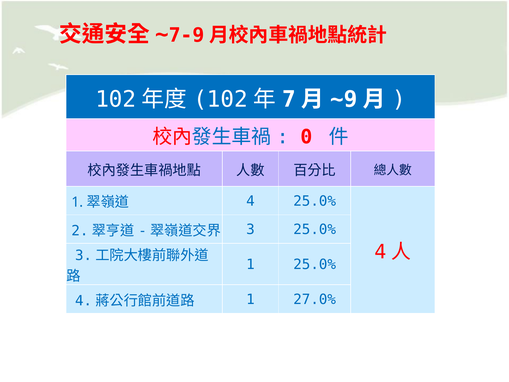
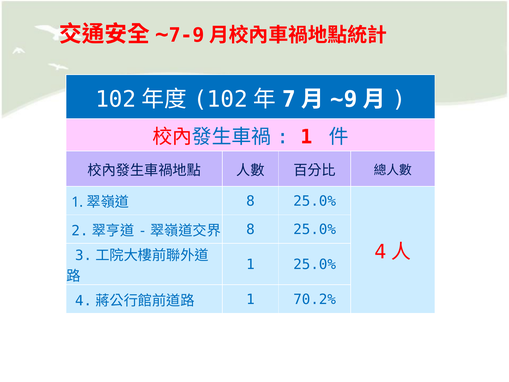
0 at (306, 137): 0 -> 1
4 at (250, 201): 4 -> 8
3 at (250, 229): 3 -> 8
27.0%: 27.0% -> 70.2%
